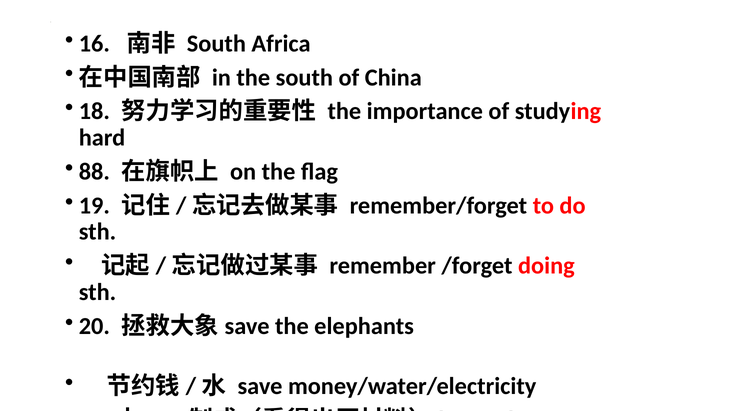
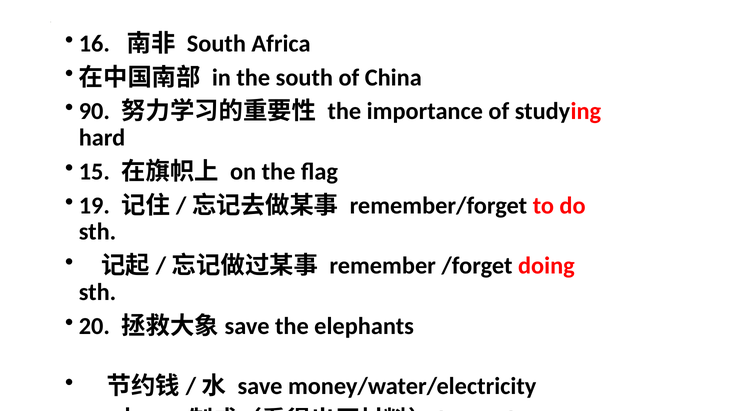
18: 18 -> 90
88: 88 -> 15
